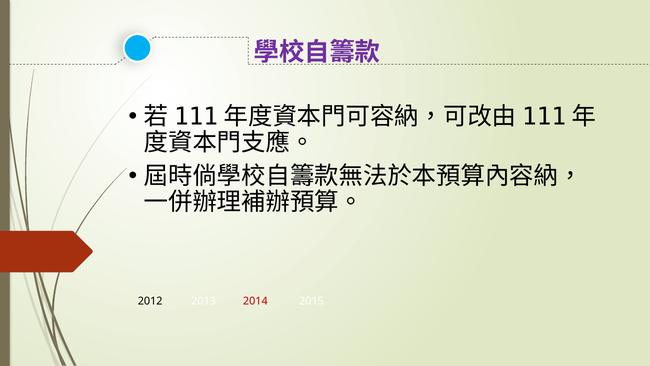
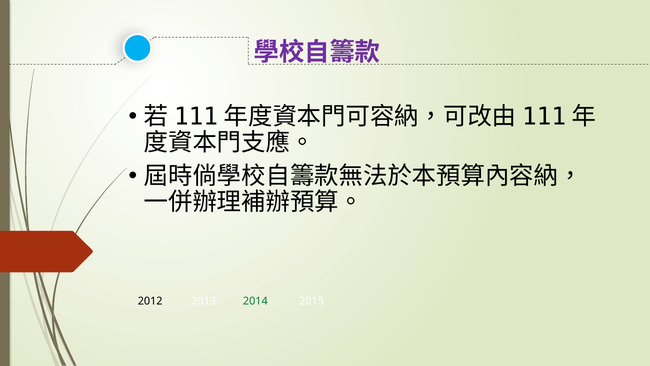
2014 colour: red -> green
